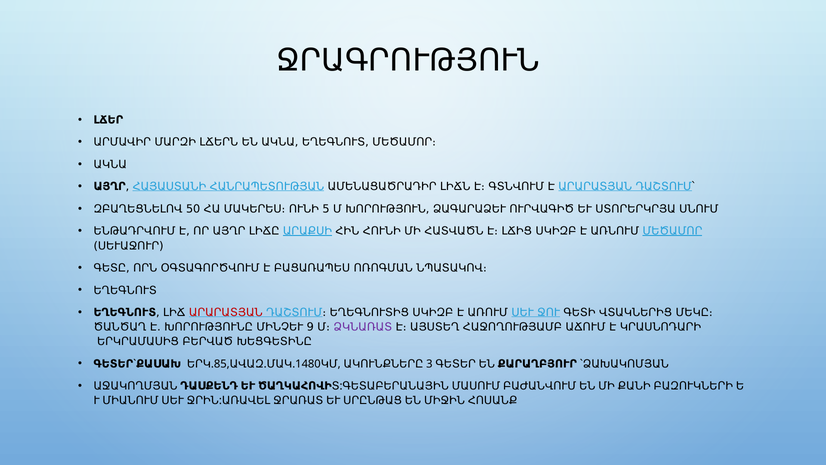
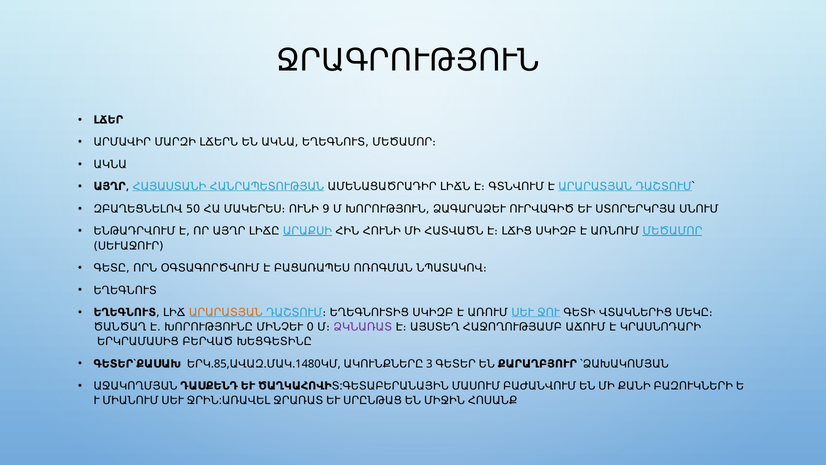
5: 5 -> 9
ԱՐԱՐԱՏՅԱՆ at (226, 312) colour: red -> orange
9: 9 -> 0
